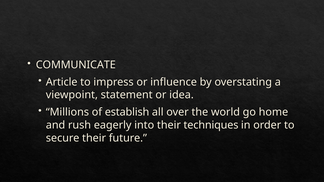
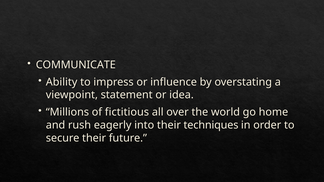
Article: Article -> Ability
establish: establish -> fictitious
